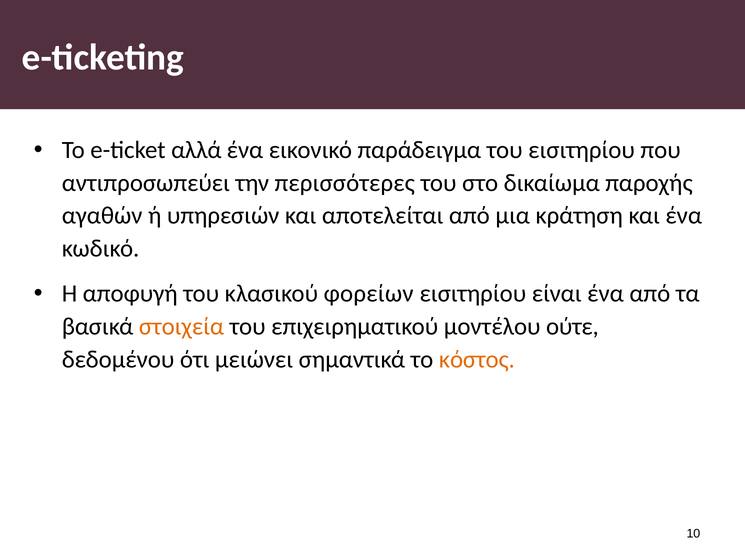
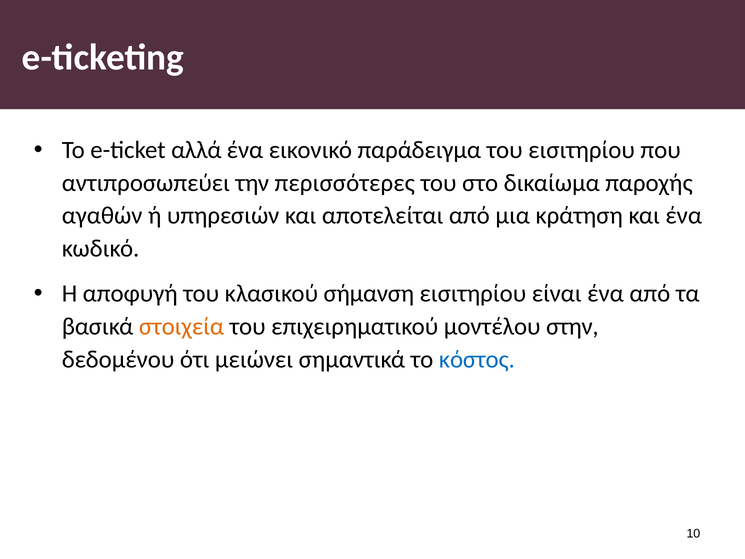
φορείων: φορείων -> σήμανση
ούτε: ούτε -> στην
κόστος colour: orange -> blue
